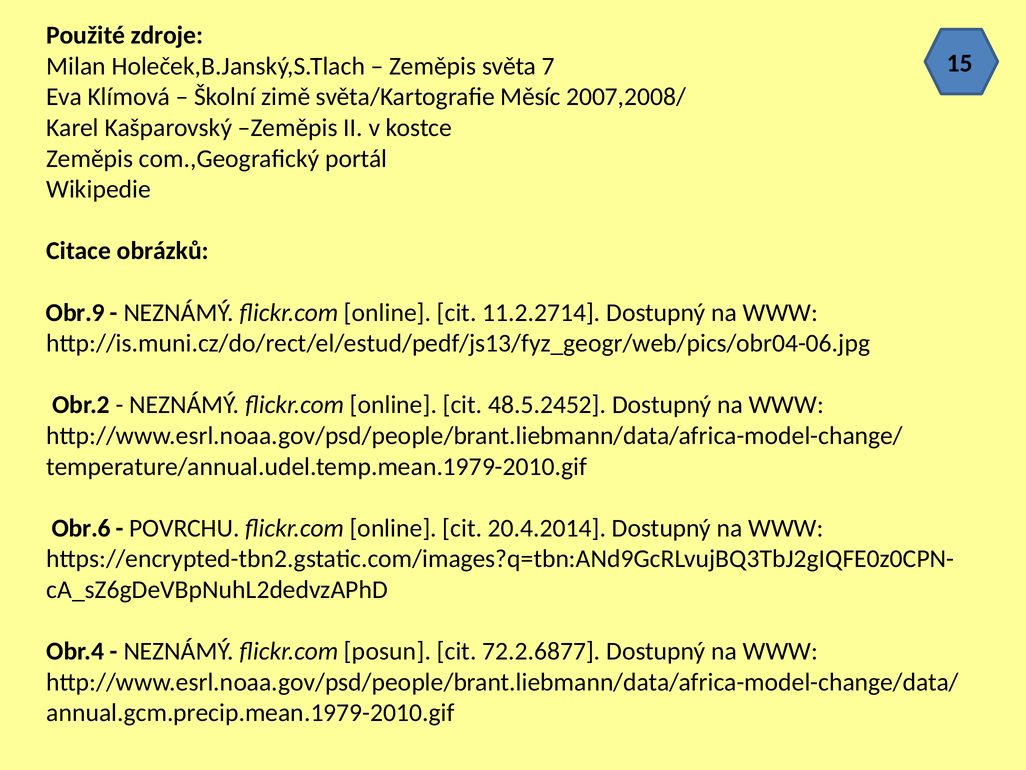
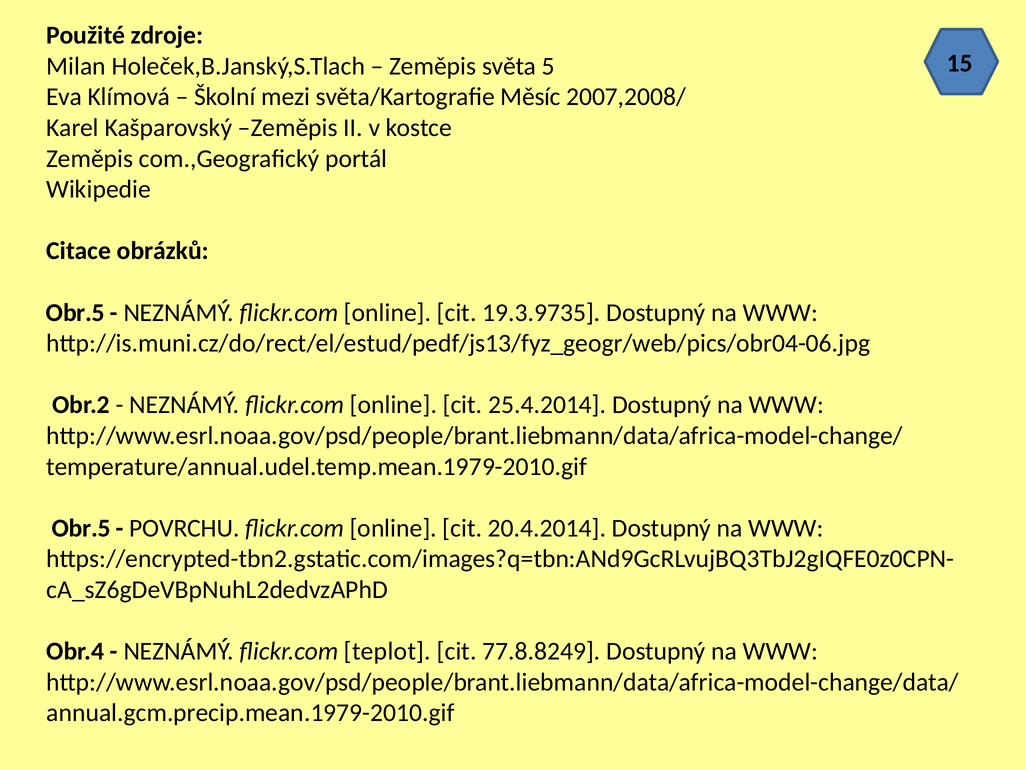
7: 7 -> 5
zimě: zimě -> mezi
Obr.9 at (75, 312): Obr.9 -> Obr.5
11.2.2714: 11.2.2714 -> 19.3.9735
48.5.2452: 48.5.2452 -> 25.4.2014
Obr.6 at (81, 528): Obr.6 -> Obr.5
posun: posun -> teplot
72.2.6877: 72.2.6877 -> 77.8.8249
